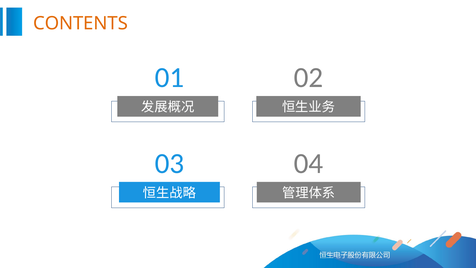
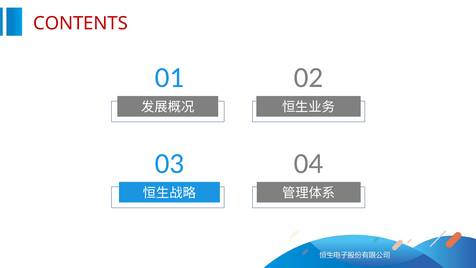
CONTENTS colour: orange -> red
